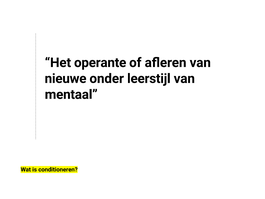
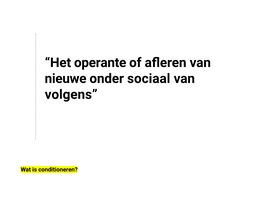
leerstijl: leerstijl -> sociaal
mentaal: mentaal -> volgens
